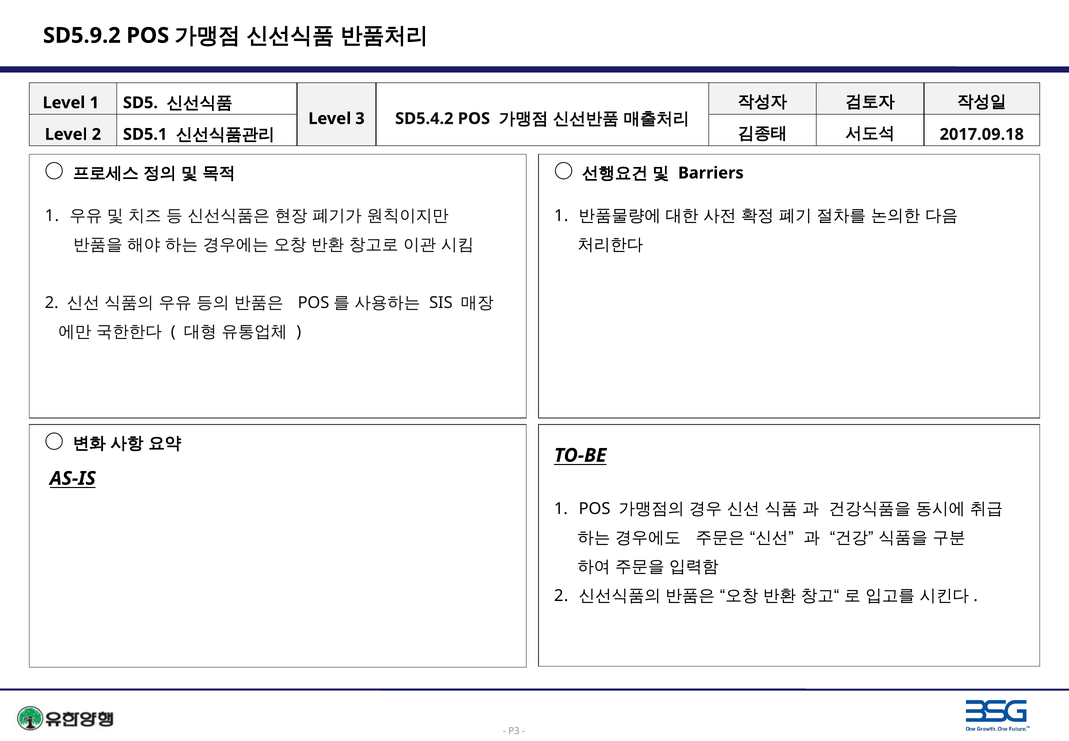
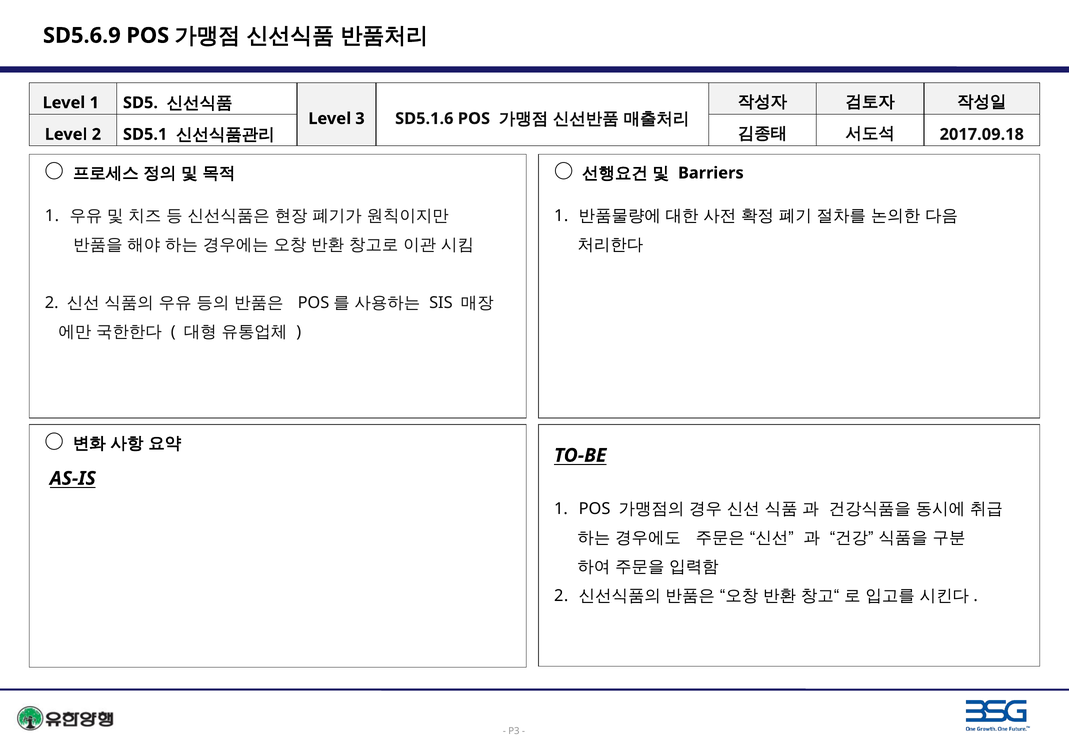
SD5.9.2: SD5.9.2 -> SD5.6.9
SD5.4.2: SD5.4.2 -> SD5.1.6
